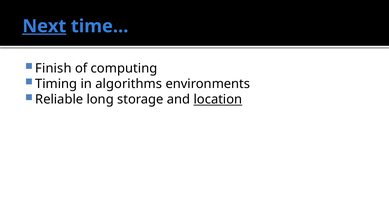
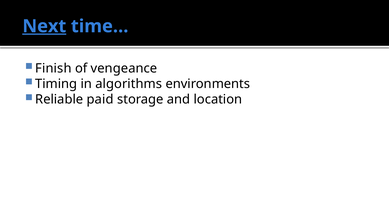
computing: computing -> vengeance
long: long -> paid
location underline: present -> none
